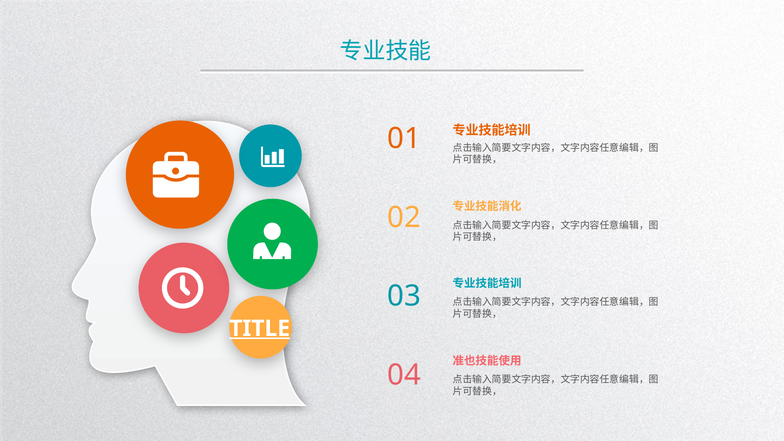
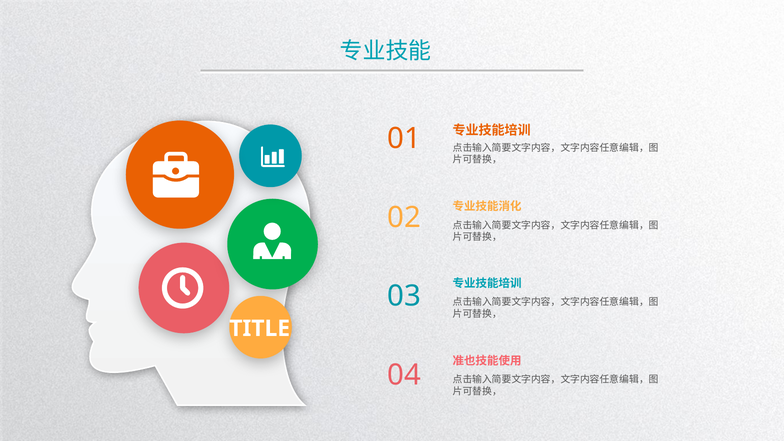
TITLE underline: present -> none
